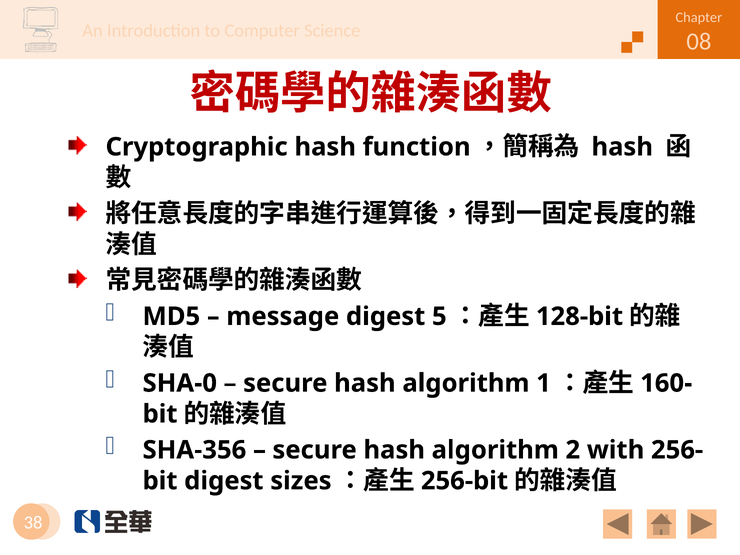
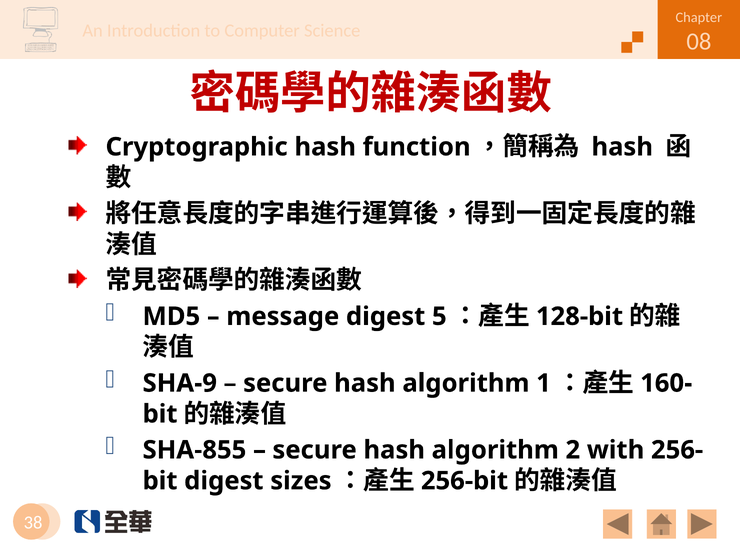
SHA-0: SHA-0 -> SHA-9
SHA-356: SHA-356 -> SHA-855
